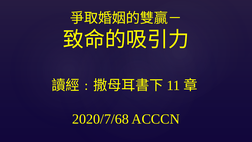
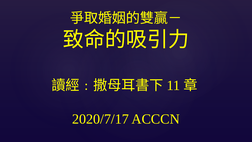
2020/7/68: 2020/7/68 -> 2020/7/17
